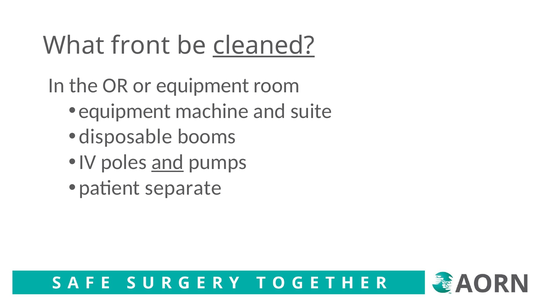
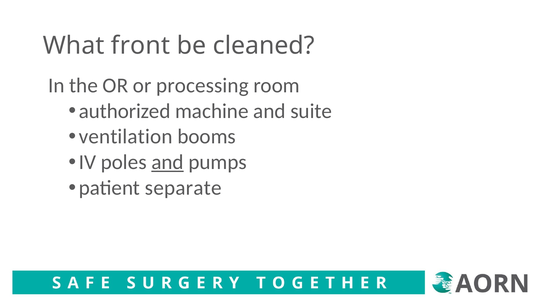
cleaned underline: present -> none
or equipment: equipment -> processing
equipment at (125, 111): equipment -> authorized
disposable: disposable -> ventilation
